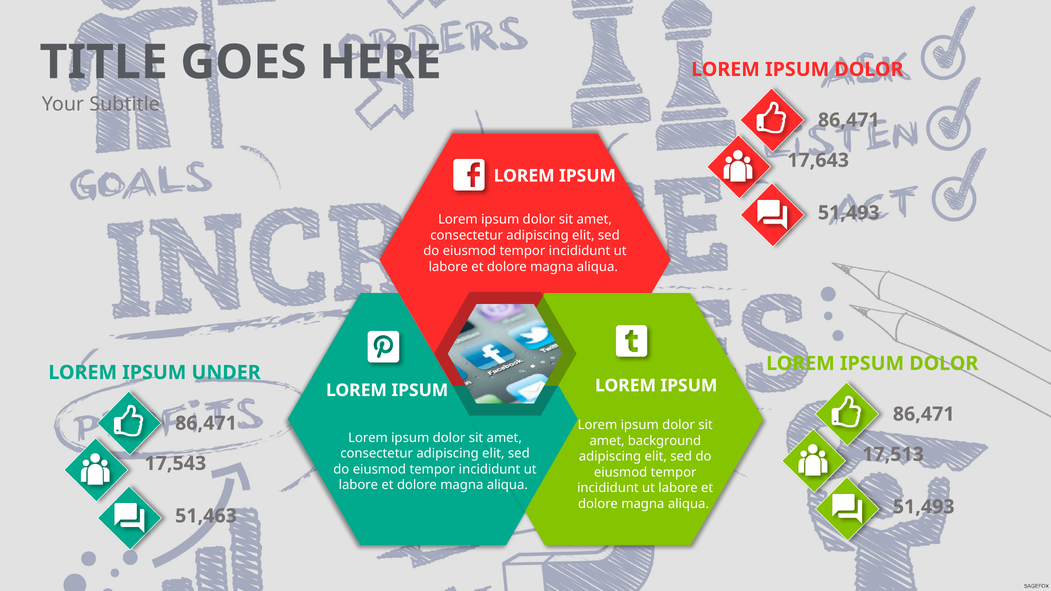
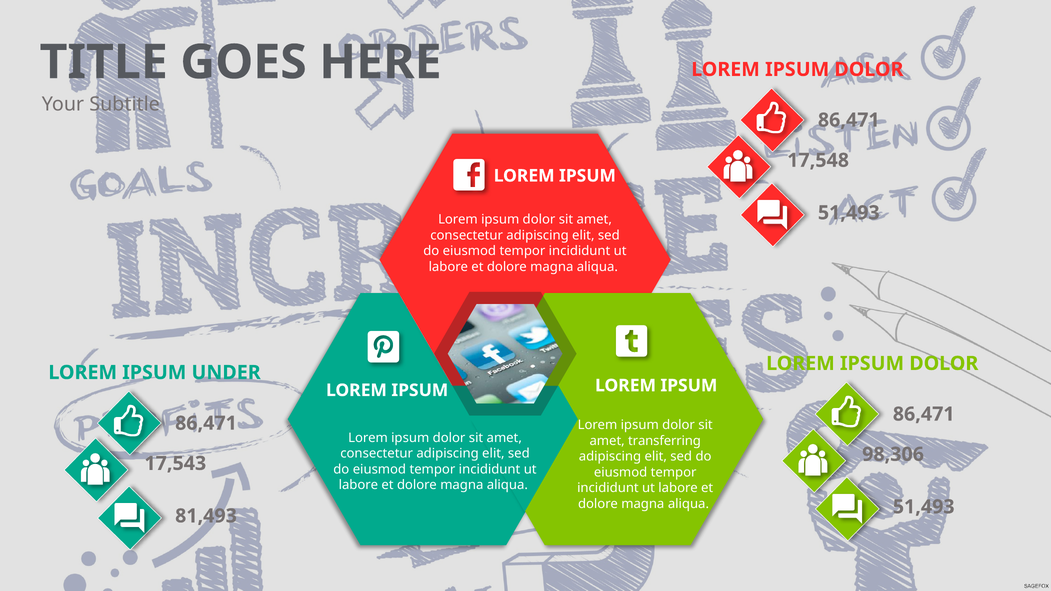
17,643: 17,643 -> 17,548
background: background -> transferring
17,513: 17,513 -> 98,306
51,463: 51,463 -> 81,493
